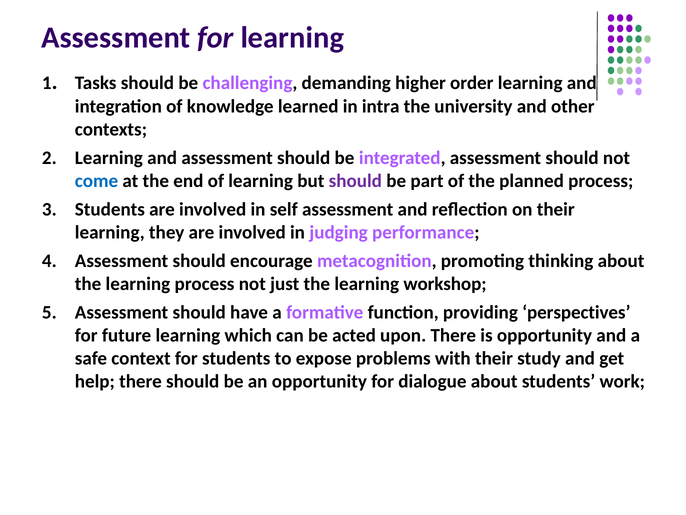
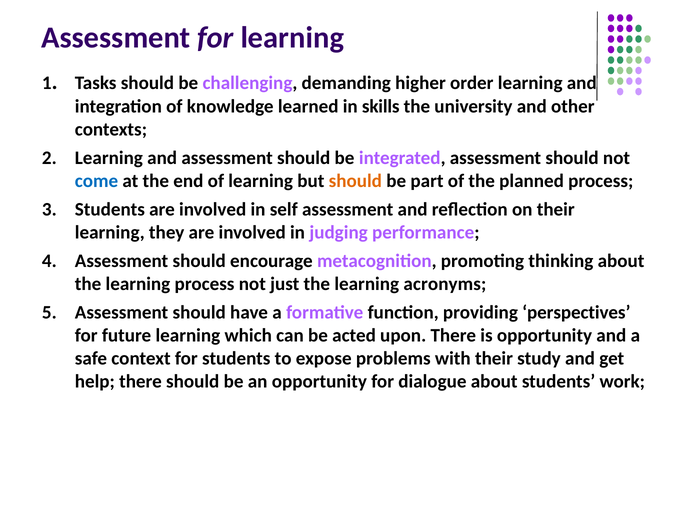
intra: intra -> skills
should at (355, 181) colour: purple -> orange
workshop: workshop -> acronyms
